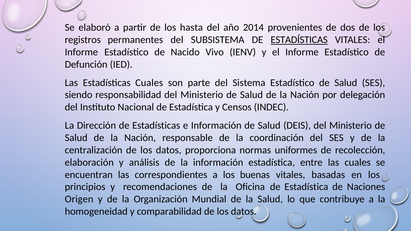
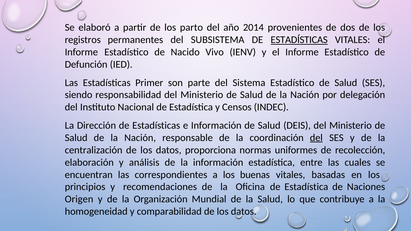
hasta: hasta -> parto
Estadísticas Cuales: Cuales -> Primer
del at (316, 138) underline: none -> present
